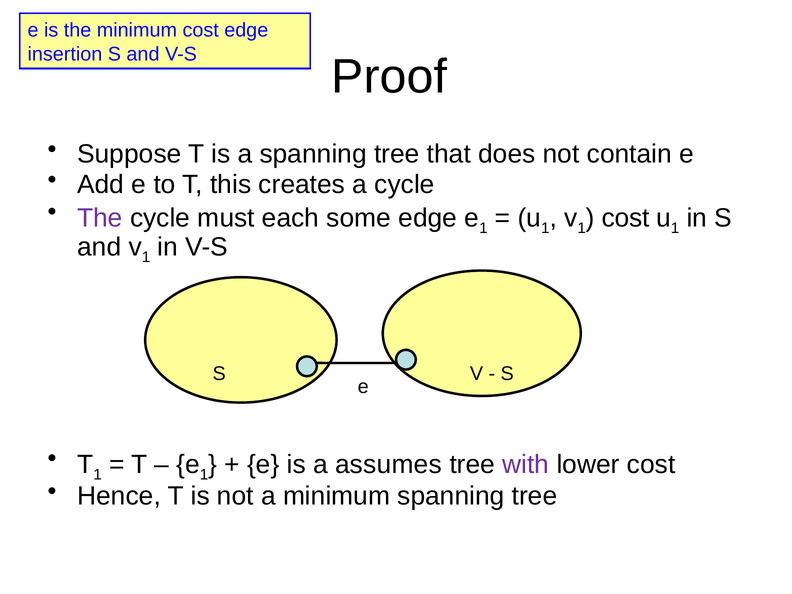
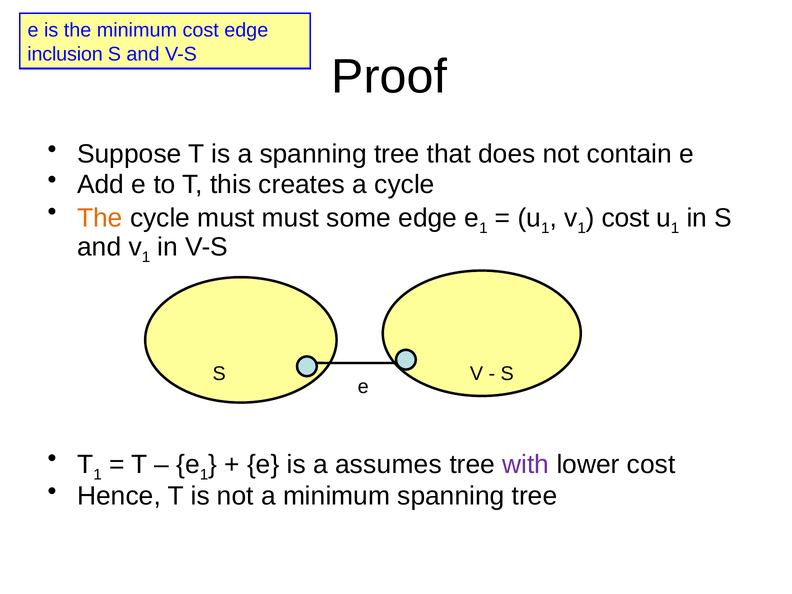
insertion: insertion -> inclusion
The at (100, 218) colour: purple -> orange
must each: each -> must
